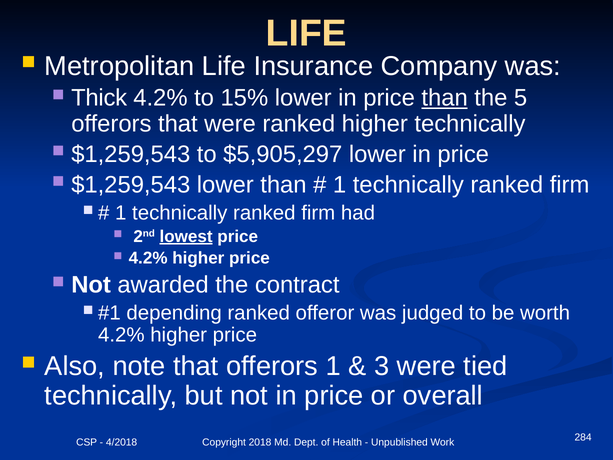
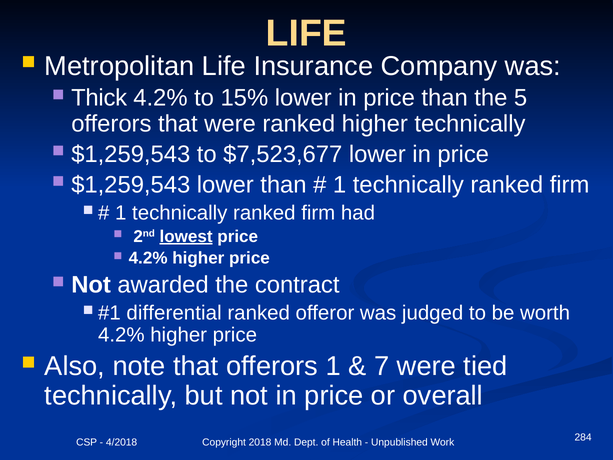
than at (445, 98) underline: present -> none
$5,905,297: $5,905,297 -> $7,523,677
depending: depending -> differential
3: 3 -> 7
